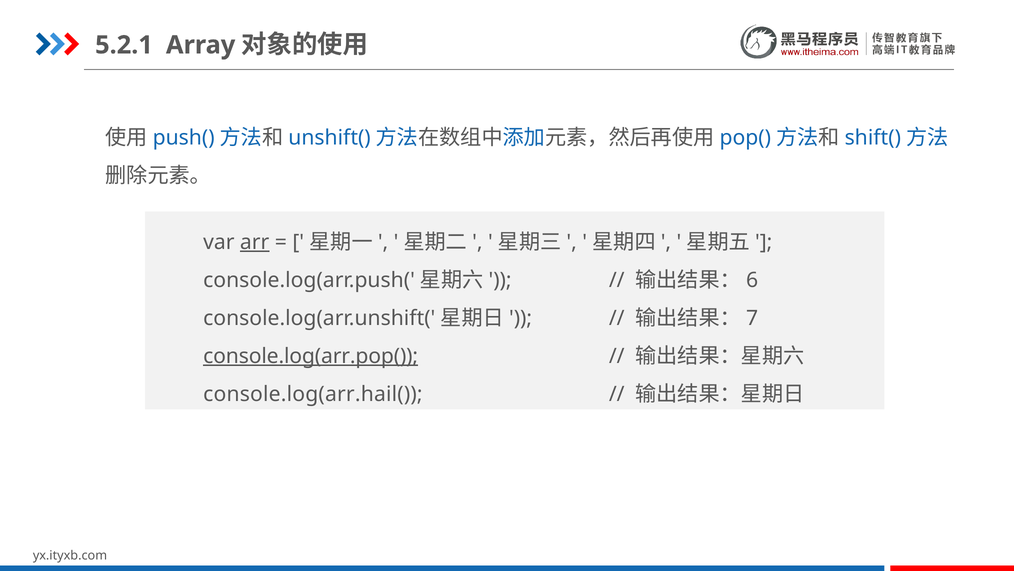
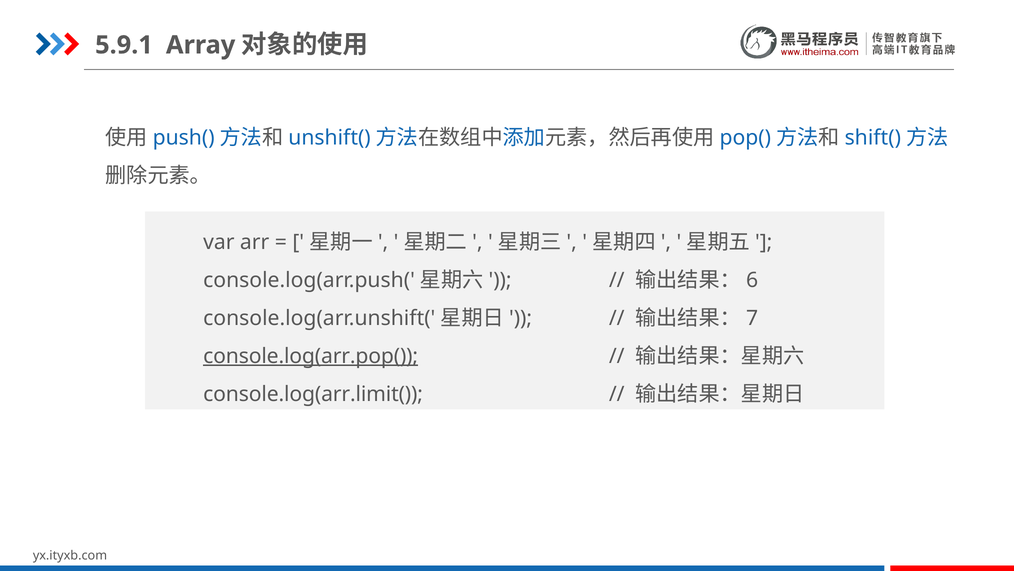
5.2.1: 5.2.1 -> 5.9.1
arr underline: present -> none
console.log(arr.hail(: console.log(arr.hail( -> console.log(arr.limit(
